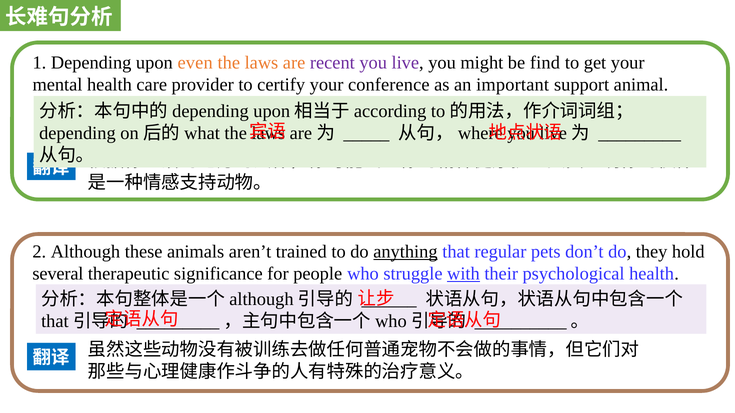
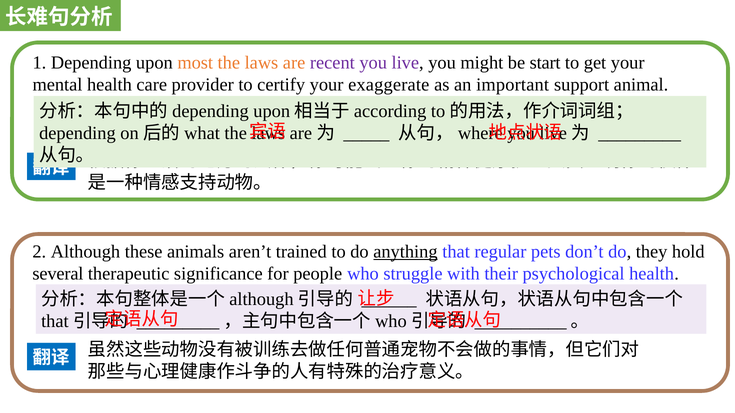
even: even -> most
find: find -> start
conference: conference -> exaggerate
with underline: present -> none
